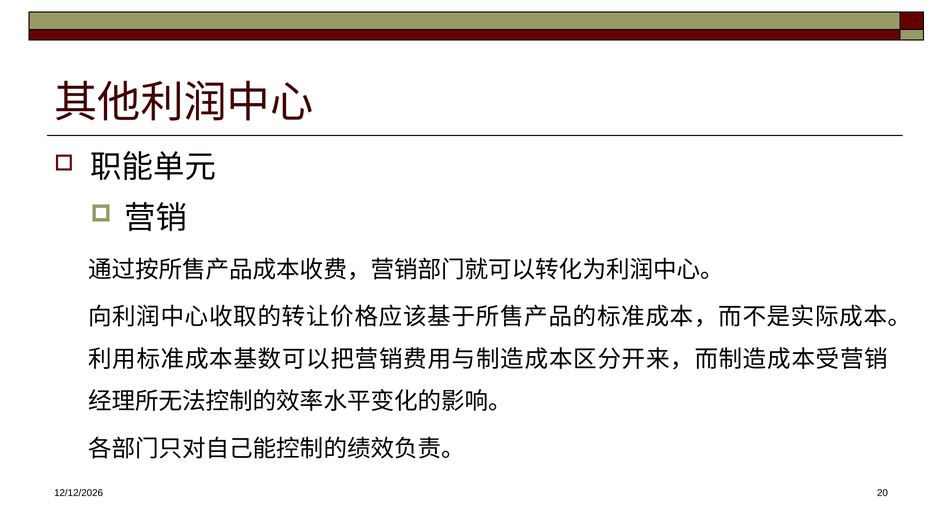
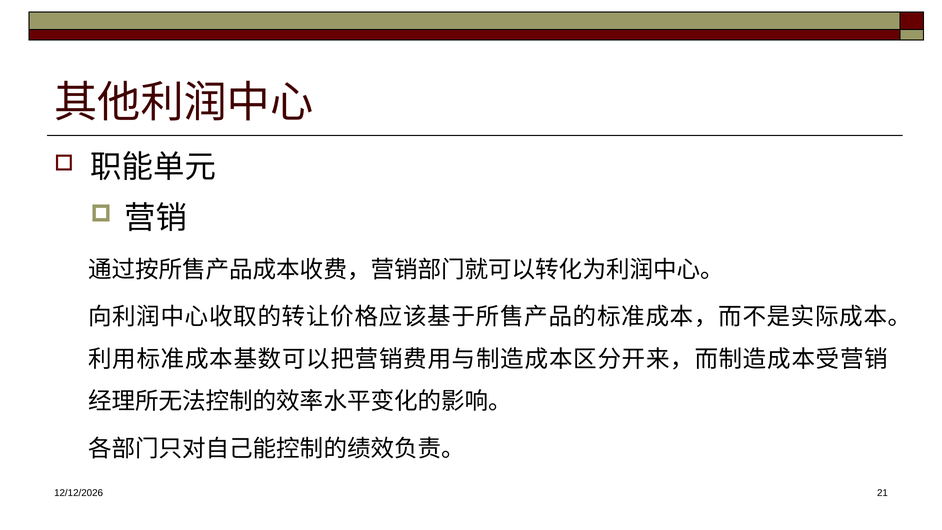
20: 20 -> 21
